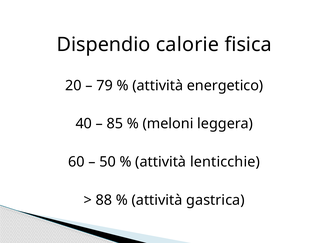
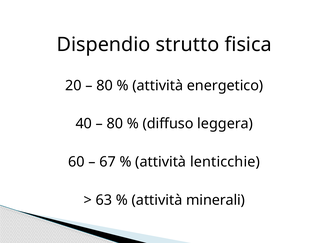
calorie: calorie -> strutto
79 at (105, 86): 79 -> 80
85 at (115, 124): 85 -> 80
meloni: meloni -> diffuso
50: 50 -> 67
88: 88 -> 63
gastrica: gastrica -> minerali
